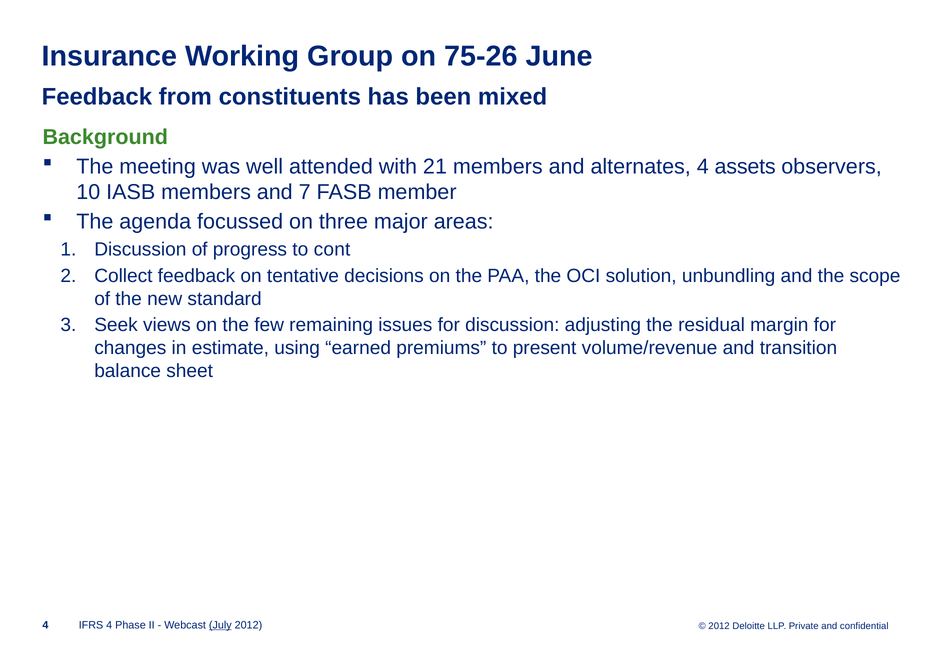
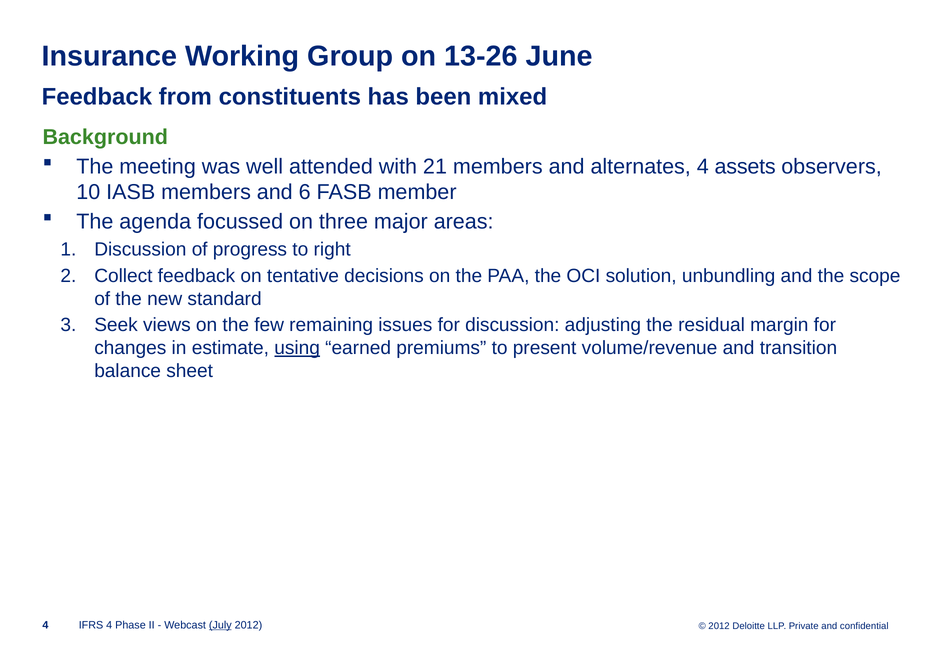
75-26: 75-26 -> 13-26
7: 7 -> 6
cont: cont -> right
using underline: none -> present
